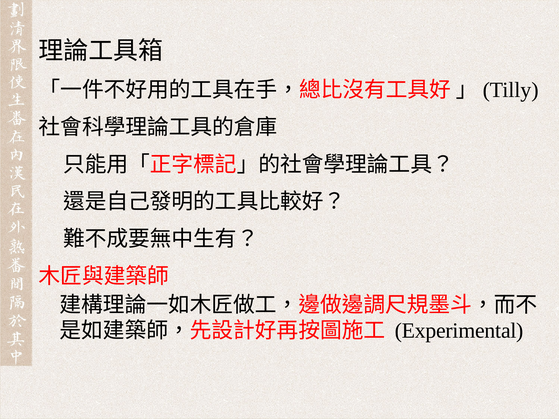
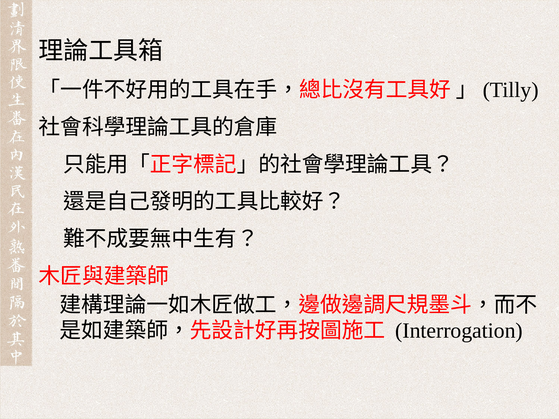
Experimental: Experimental -> Interrogation
